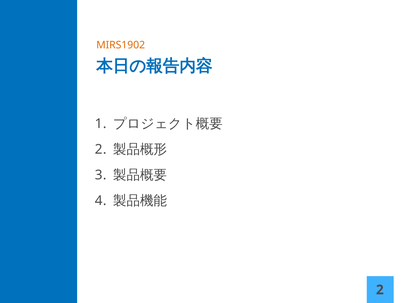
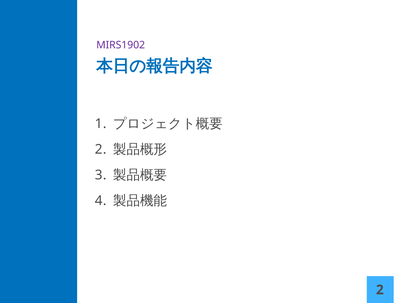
MIRS1902 colour: orange -> purple
